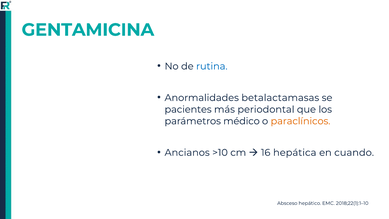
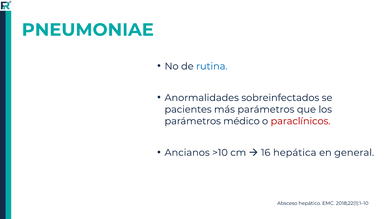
GENTAMICINA: GENTAMICINA -> PNEUMONIAE
betalactamasas: betalactamasas -> sobreinfectados
más periodontal: periodontal -> parámetros
paraclínicos colour: orange -> red
cuando: cuando -> general
